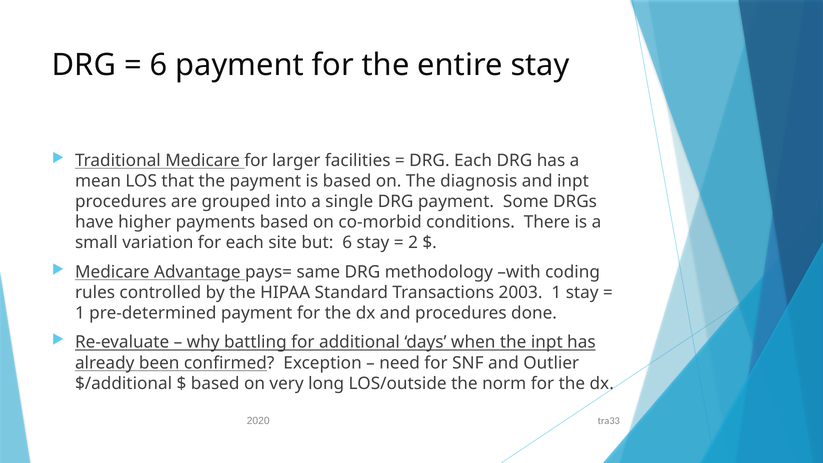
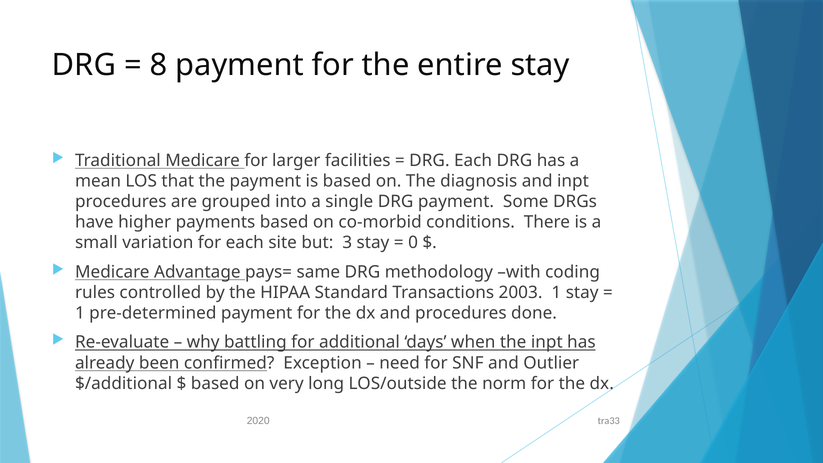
6 at (159, 65): 6 -> 8
but 6: 6 -> 3
2: 2 -> 0
